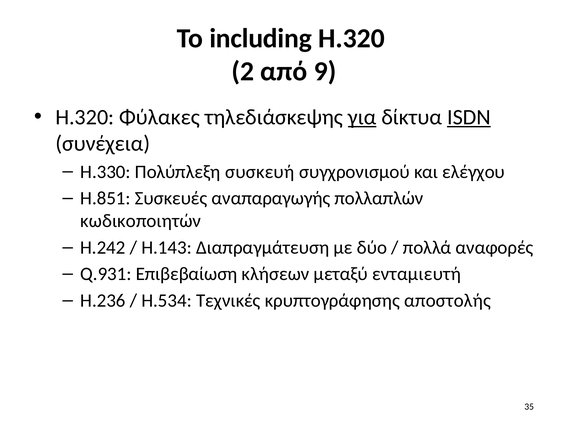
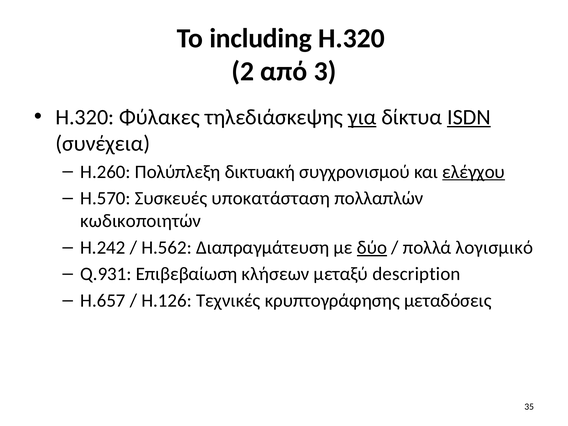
9: 9 -> 3
H.330: H.330 -> H.260
συσκευή: συσκευή -> δικτυακή
ελέγχου underline: none -> present
H.851: H.851 -> H.570
αναπαραγωγής: αναπαραγωγής -> υποκατάσταση
Η.143: Η.143 -> Η.562
δύο underline: none -> present
αναφορές: αναφορές -> λογισμικό
ενταμιευτή: ενταμιευτή -> description
H.236: H.236 -> H.657
H.534: H.534 -> H.126
αποστολής: αποστολής -> μεταδόσεις
